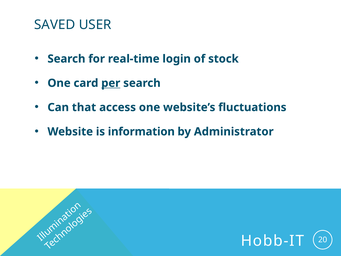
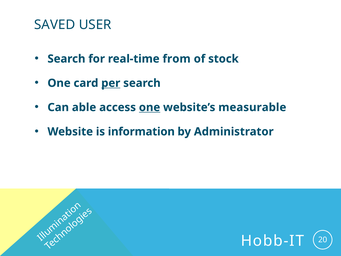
login: login -> from
that: that -> able
one at (150, 107) underline: none -> present
fluctuations: fluctuations -> measurable
